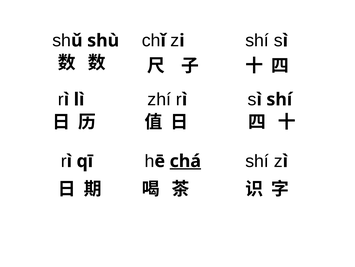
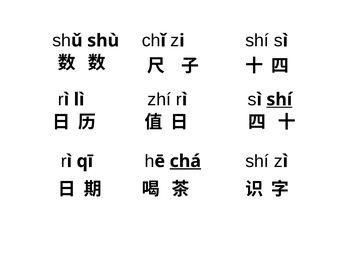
shí at (279, 99) underline: none -> present
